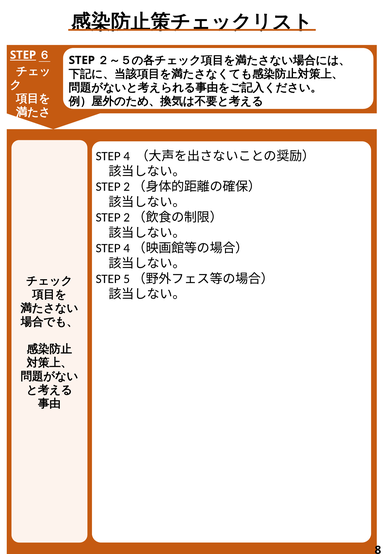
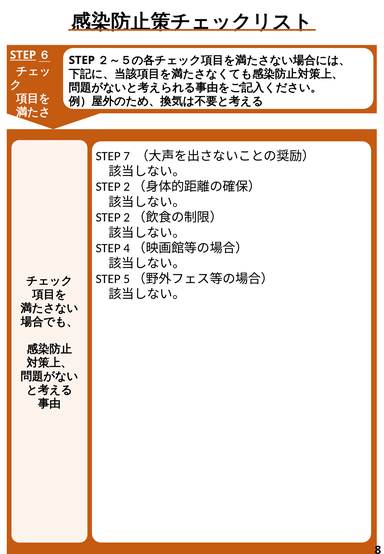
4: 4 -> 7
